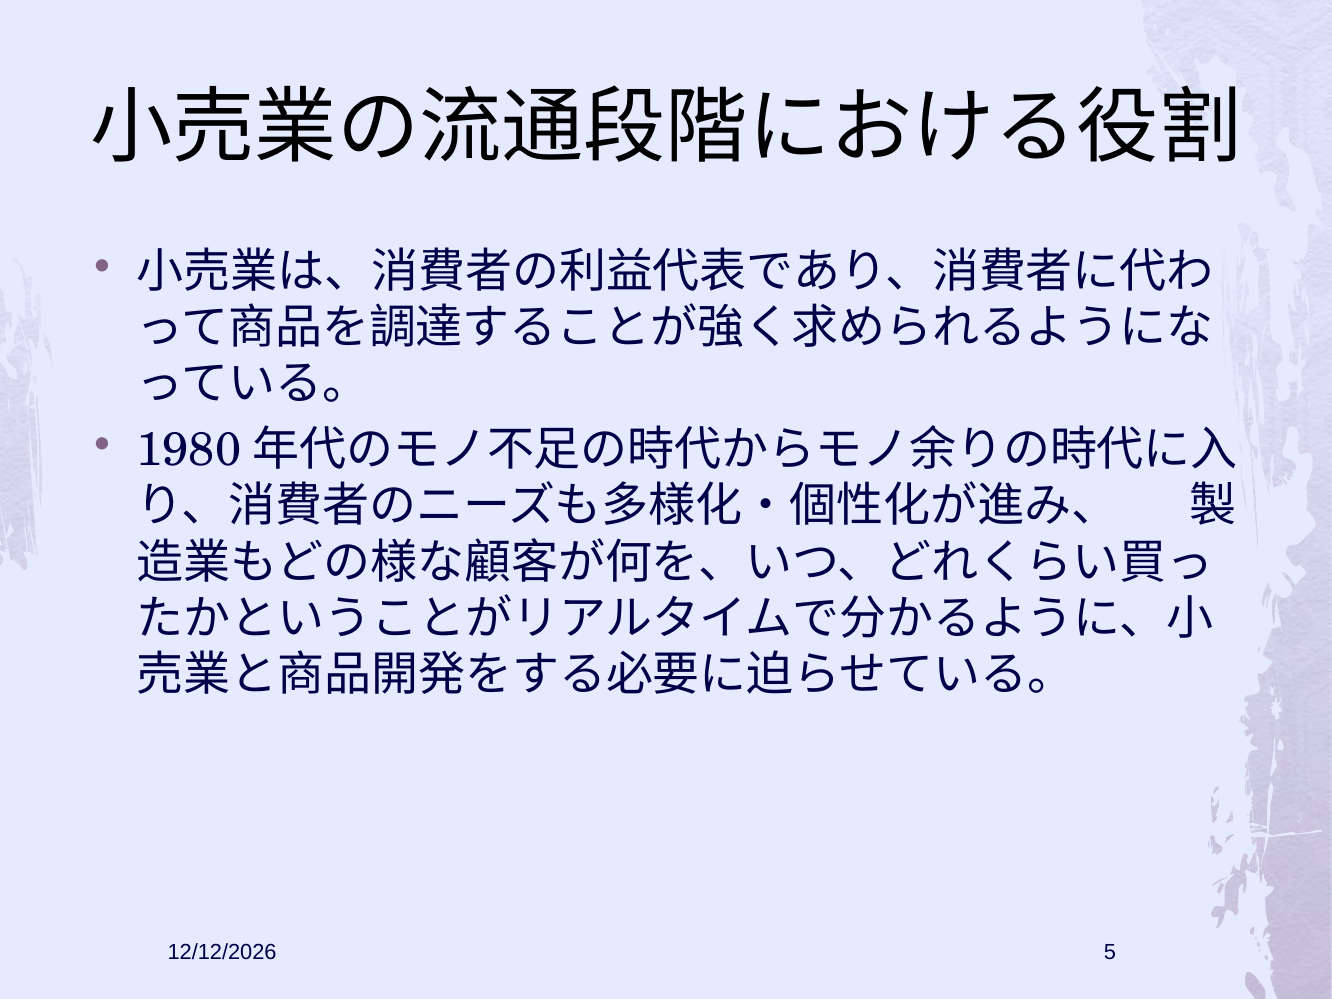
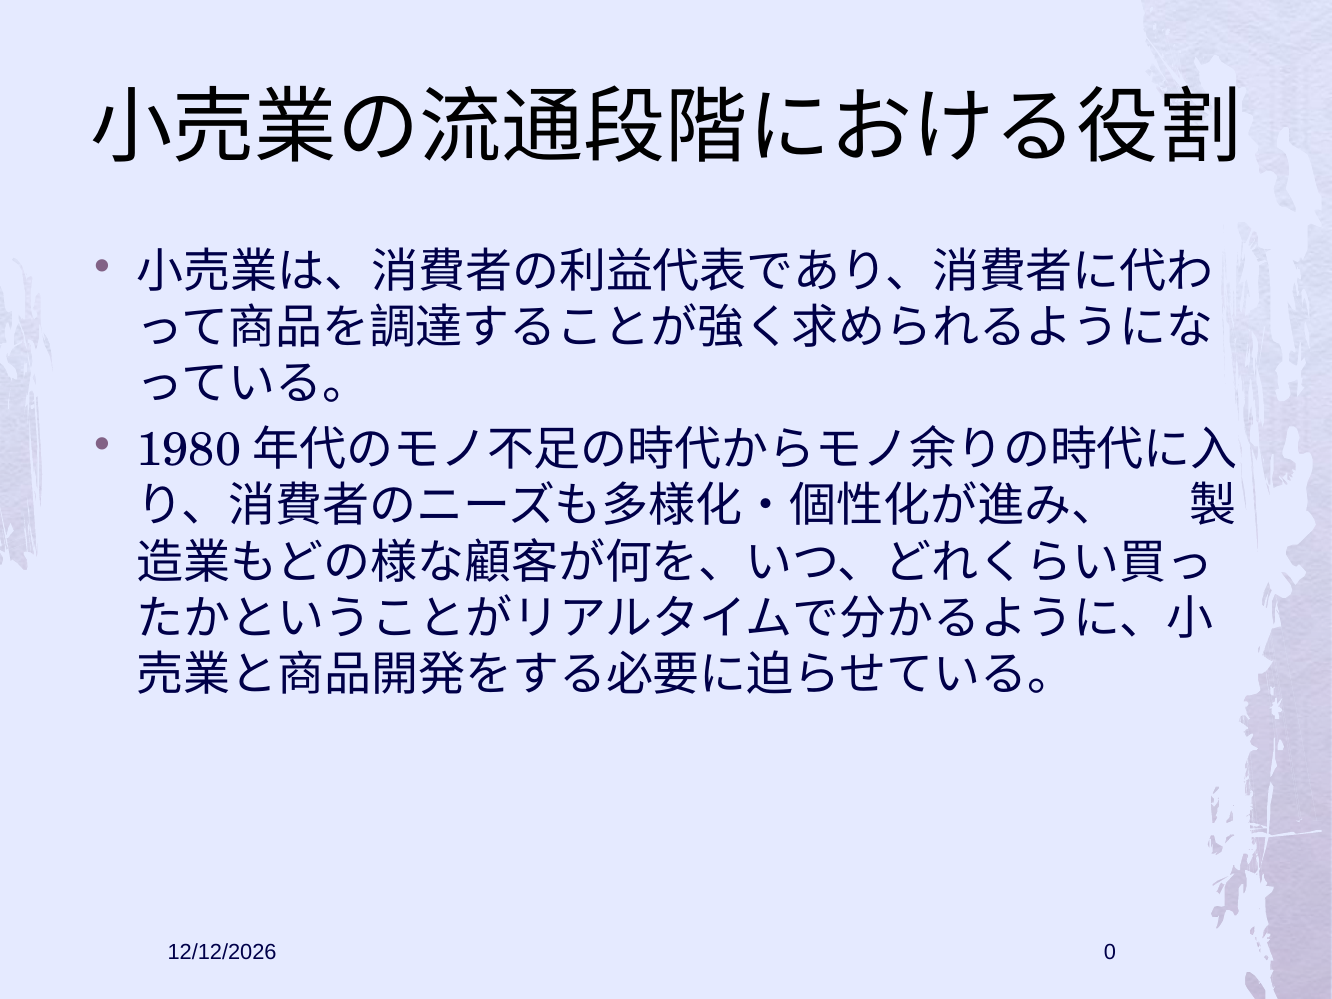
5: 5 -> 0
